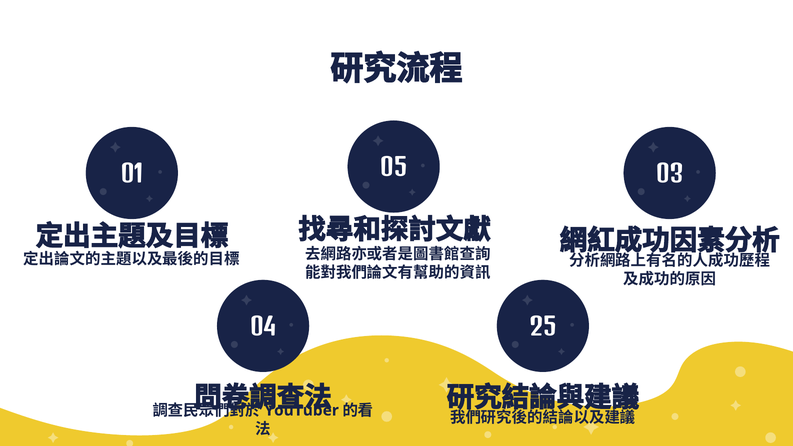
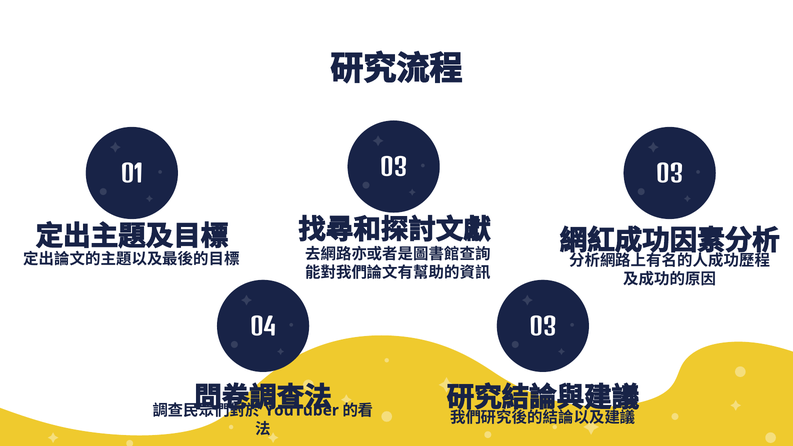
01 05: 05 -> 03
04 25: 25 -> 03
